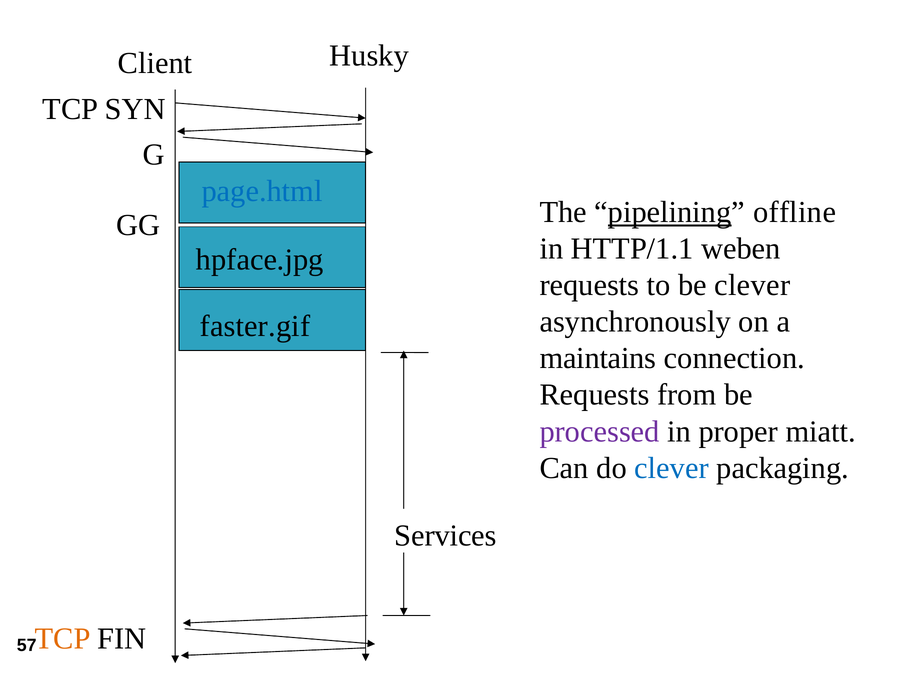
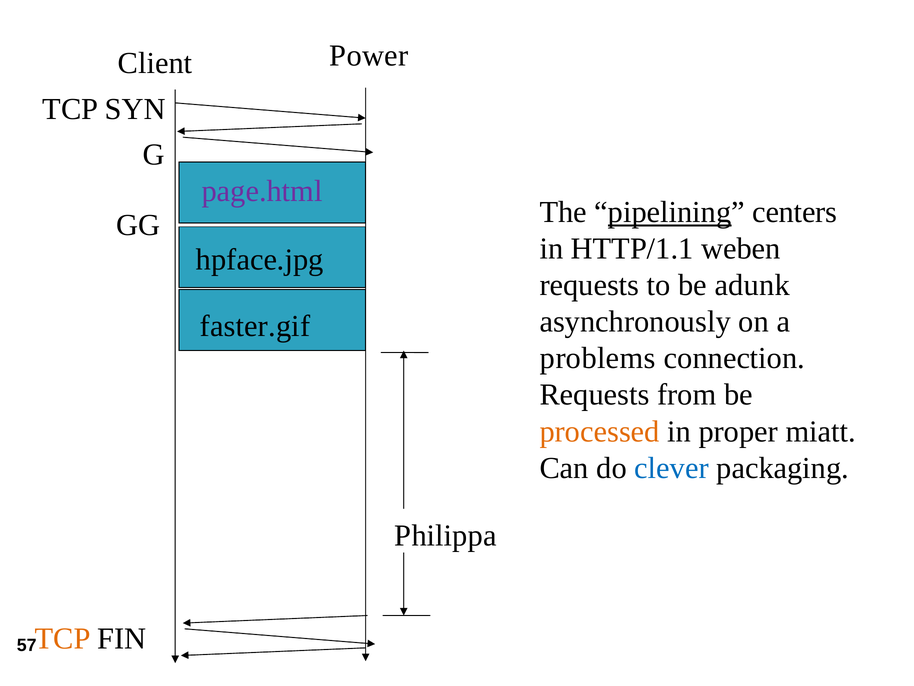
Husky: Husky -> Power
page.html colour: blue -> purple
offline: offline -> centers
be clever: clever -> adunk
maintains: maintains -> problems
processed colour: purple -> orange
Services: Services -> Philippa
